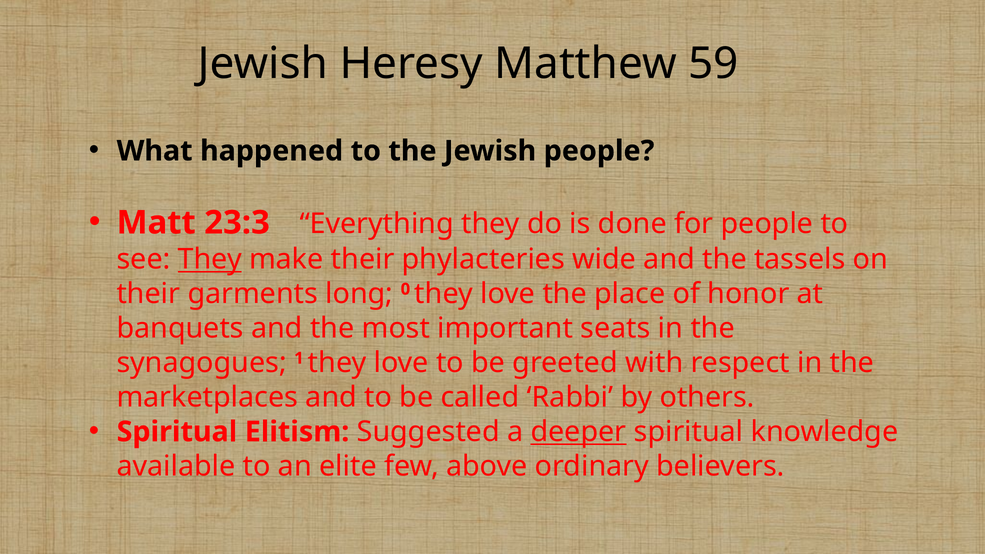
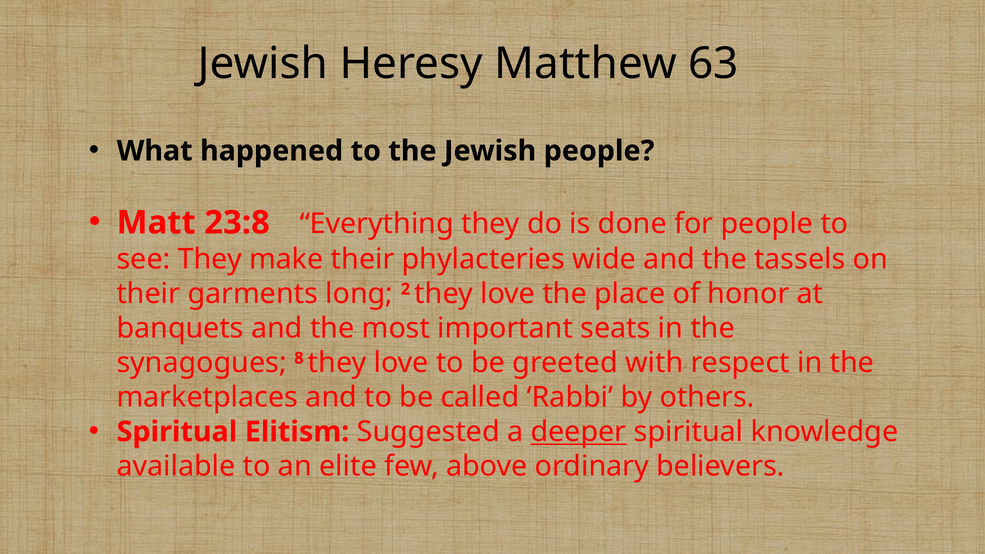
59: 59 -> 63
23:3: 23:3 -> 23:8
They at (210, 259) underline: present -> none
0: 0 -> 2
1: 1 -> 8
